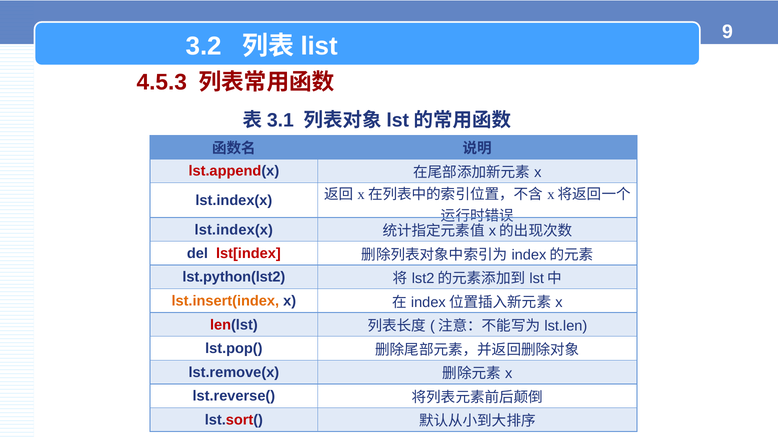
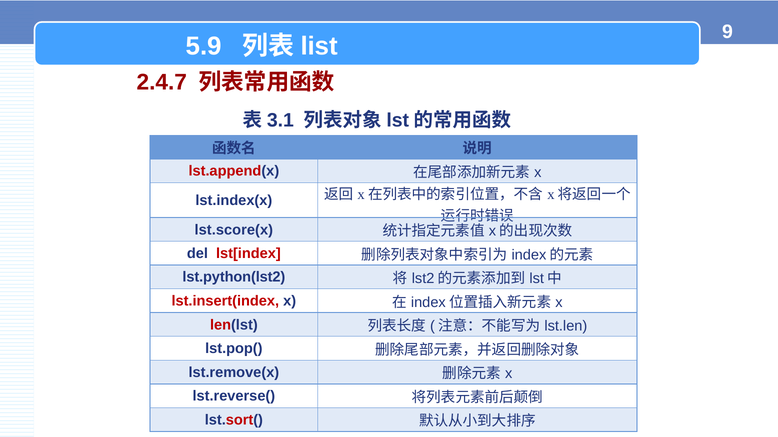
3.2: 3.2 -> 5.9
4.5.3: 4.5.3 -> 2.4.7
lst.index(x at (234, 230): lst.index(x -> lst.score(x
lst.insert(index colour: orange -> red
